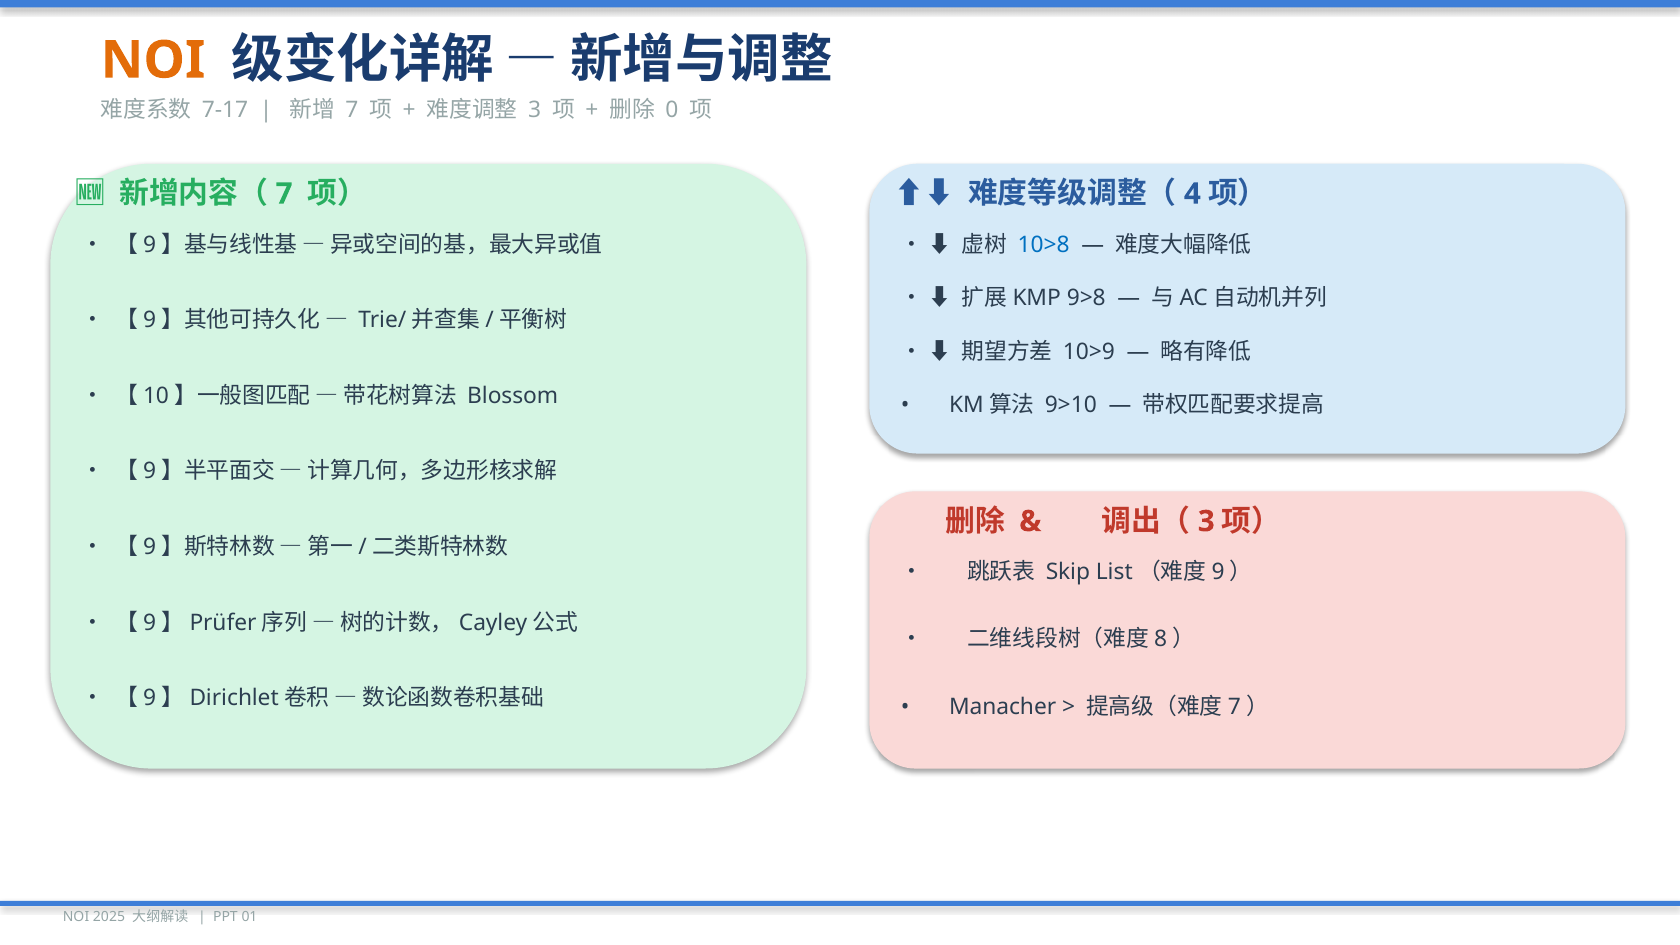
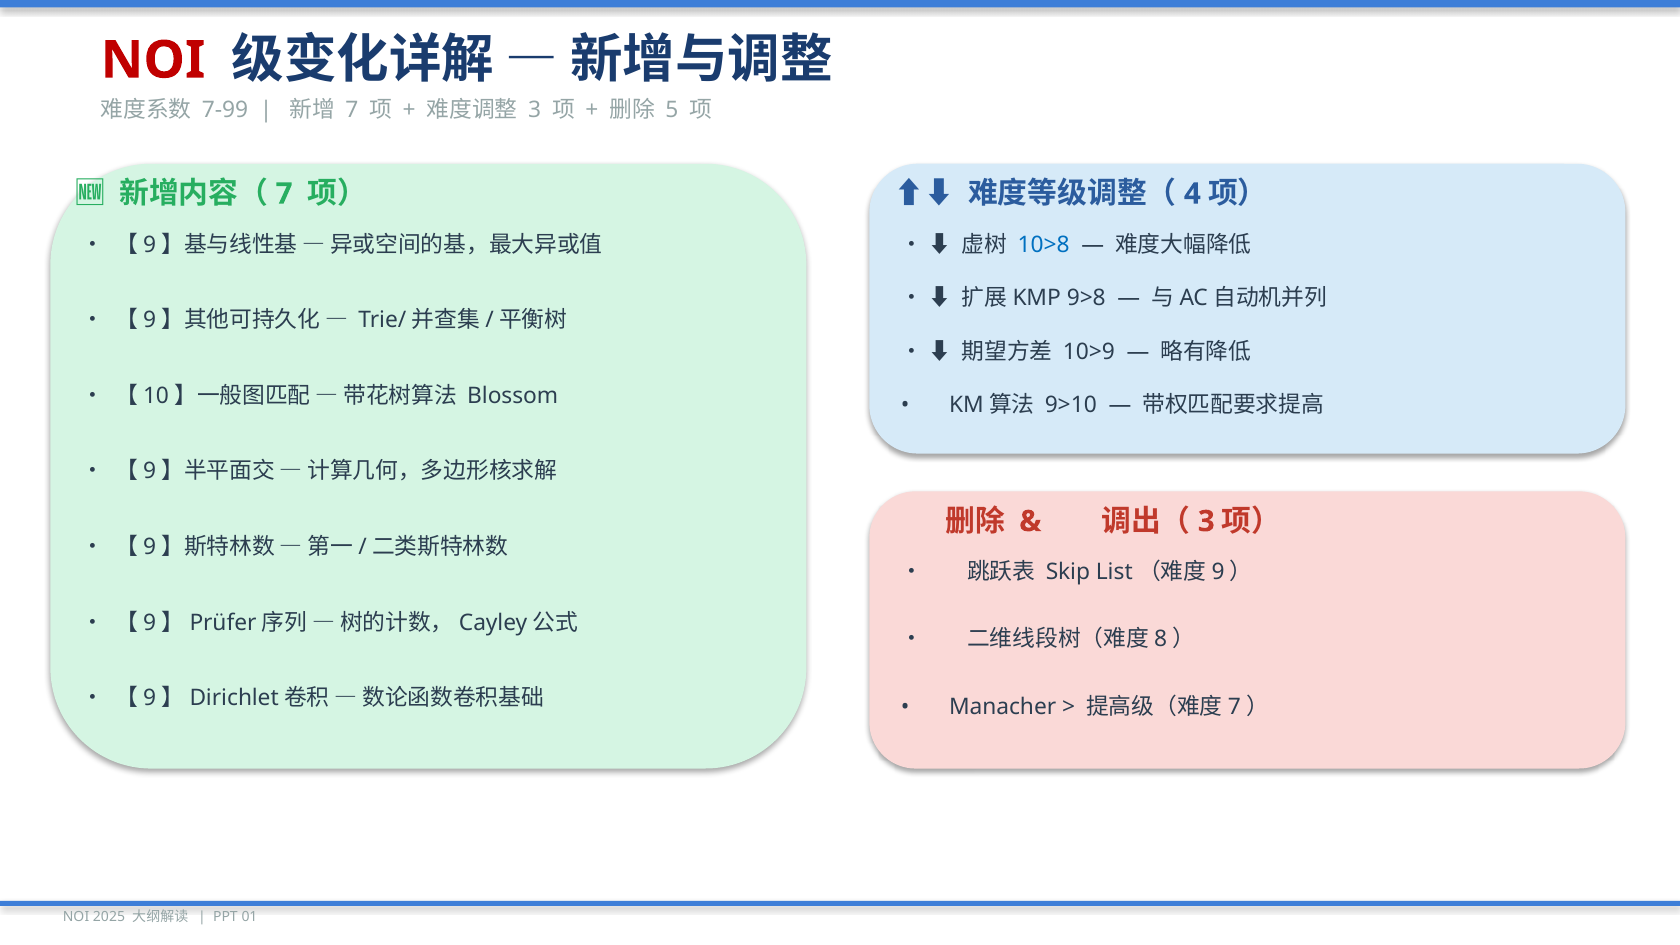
NOI at (153, 60) colour: orange -> red
7-17: 7-17 -> 7-99
0: 0 -> 5
